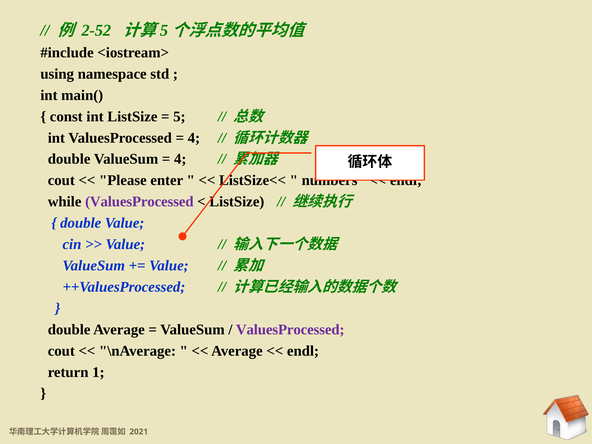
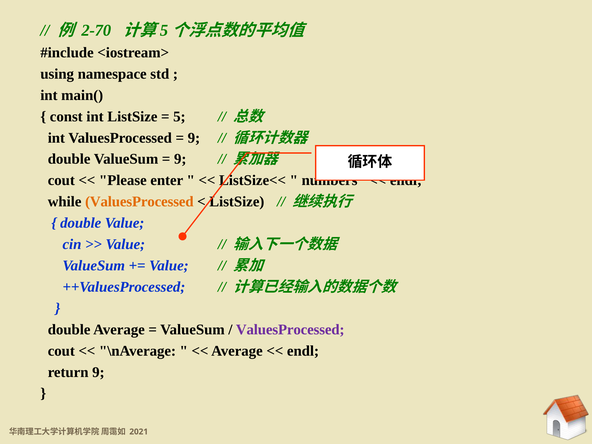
2-52: 2-52 -> 2-70
4 at (194, 138): 4 -> 9
4 at (180, 159): 4 -> 9
ValuesProcessed at (139, 202) colour: purple -> orange
return 1: 1 -> 9
